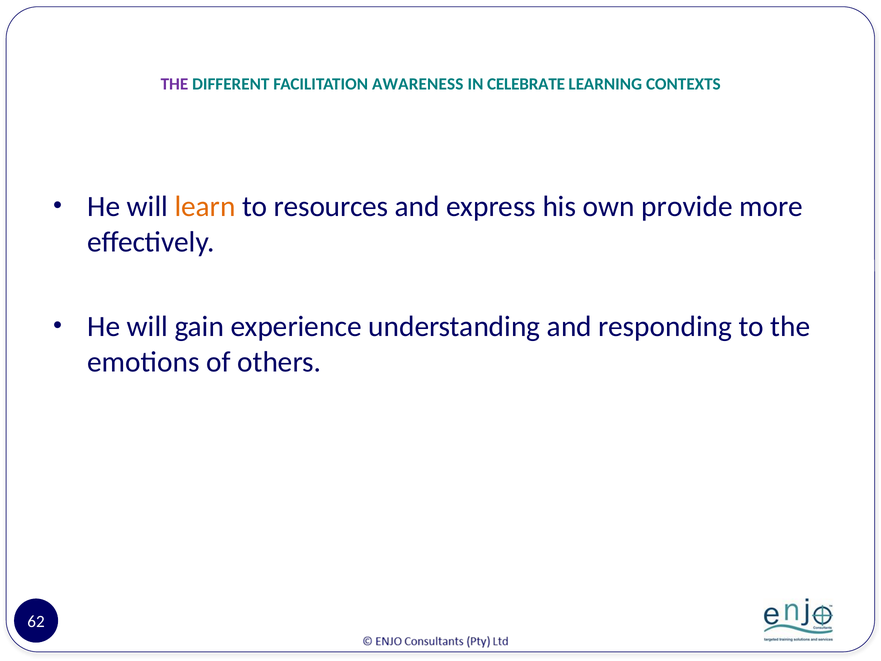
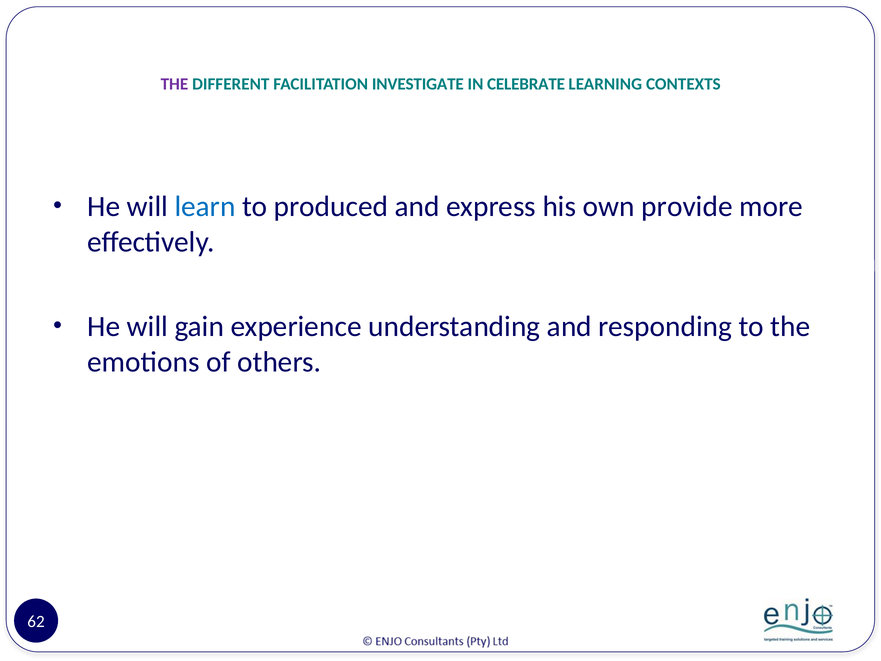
AWARENESS: AWARENESS -> INVESTIGATE
learn colour: orange -> blue
resources: resources -> produced
